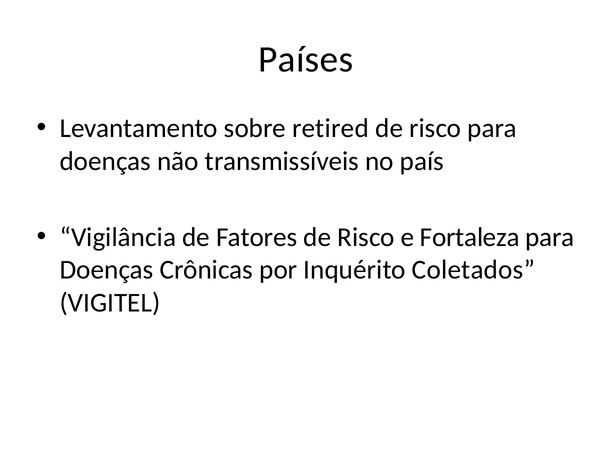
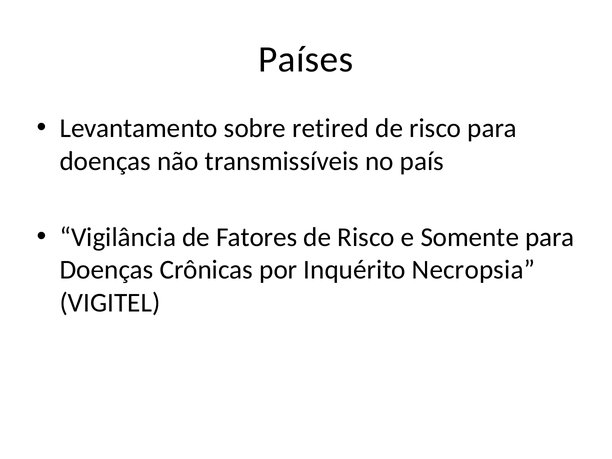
Fortaleza: Fortaleza -> Somente
Coletados: Coletados -> Necropsia
